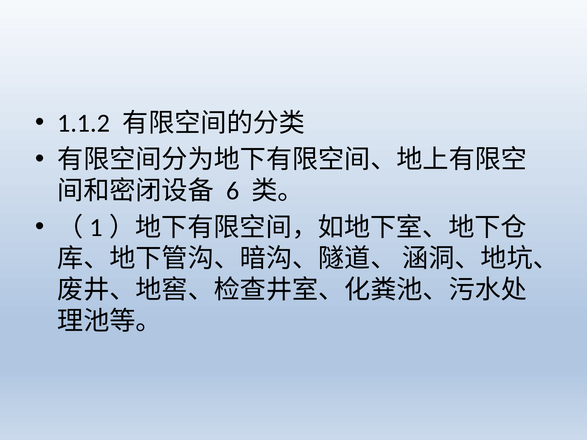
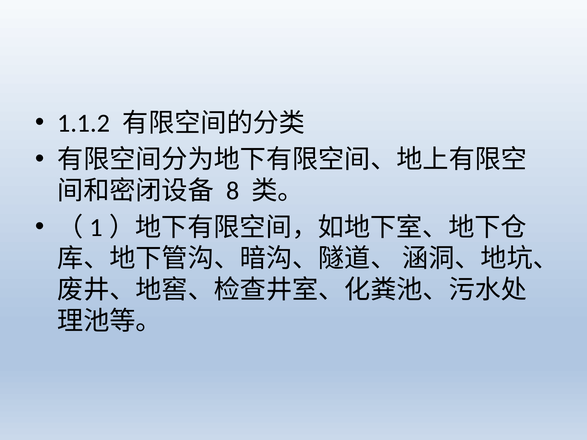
6: 6 -> 8
